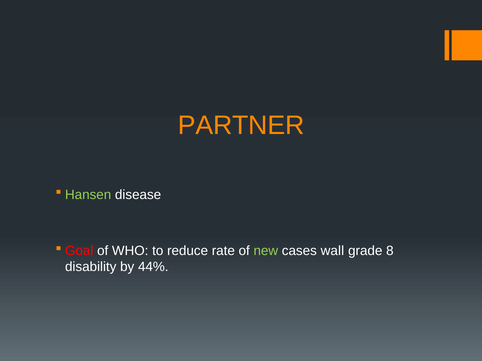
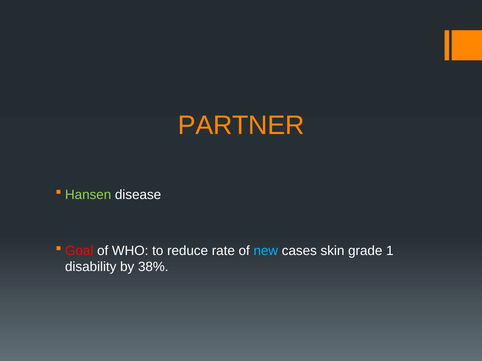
new colour: light green -> light blue
wall: wall -> skin
8: 8 -> 1
44%: 44% -> 38%
